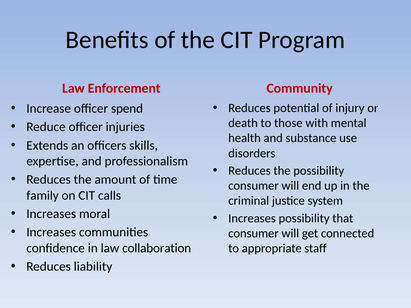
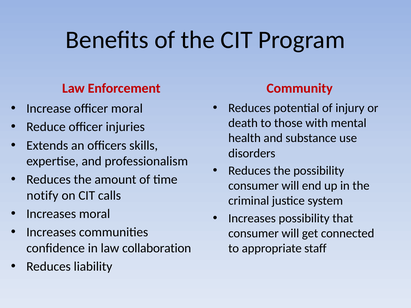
officer spend: spend -> moral
family: family -> notify
